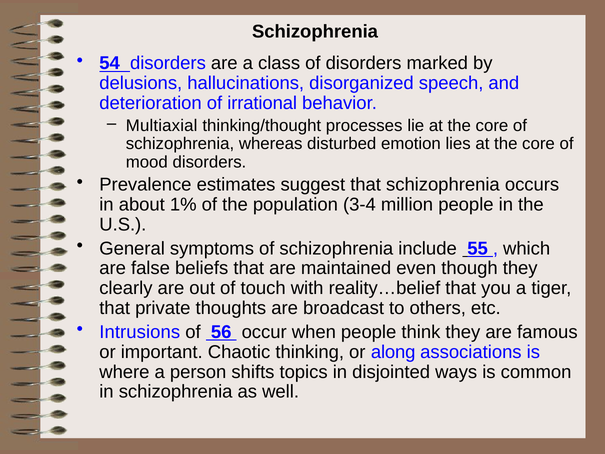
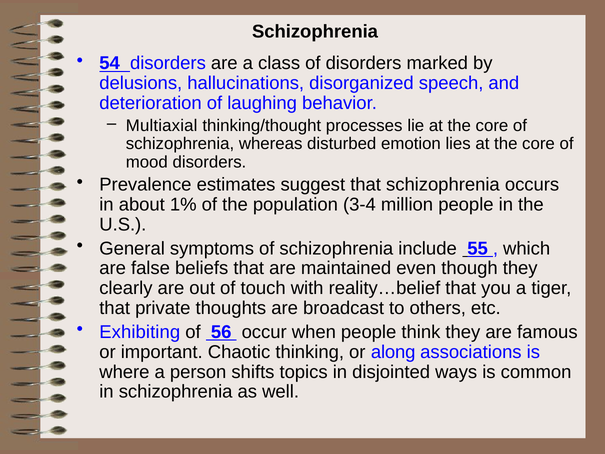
irrational: irrational -> laughing
Intrusions: Intrusions -> Exhibiting
